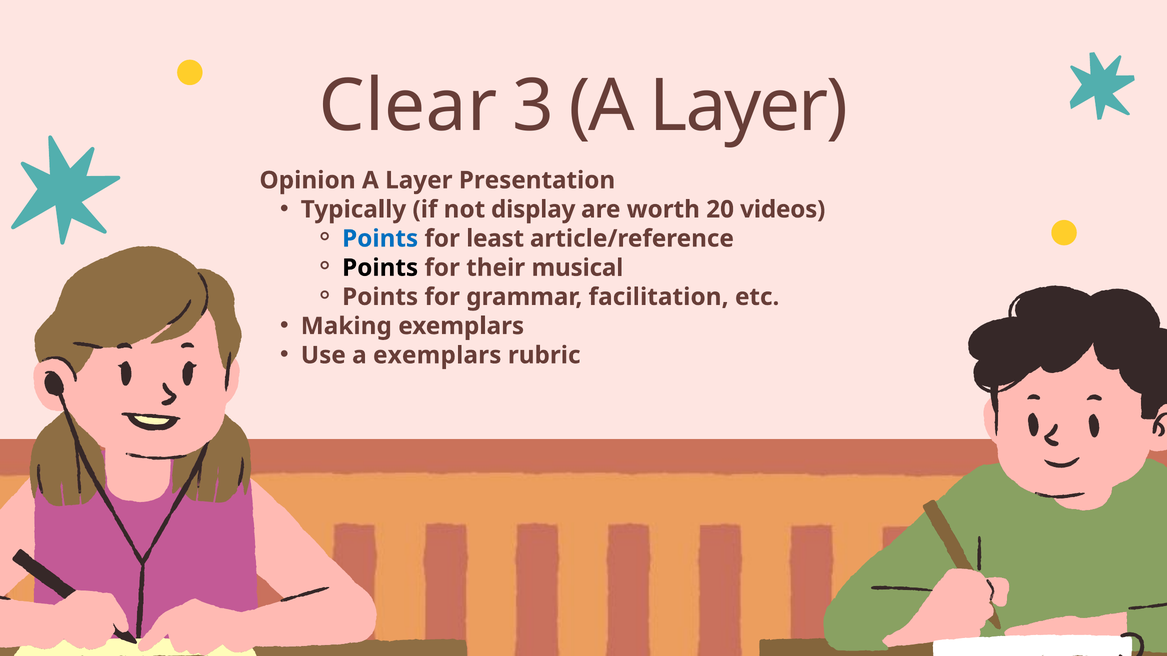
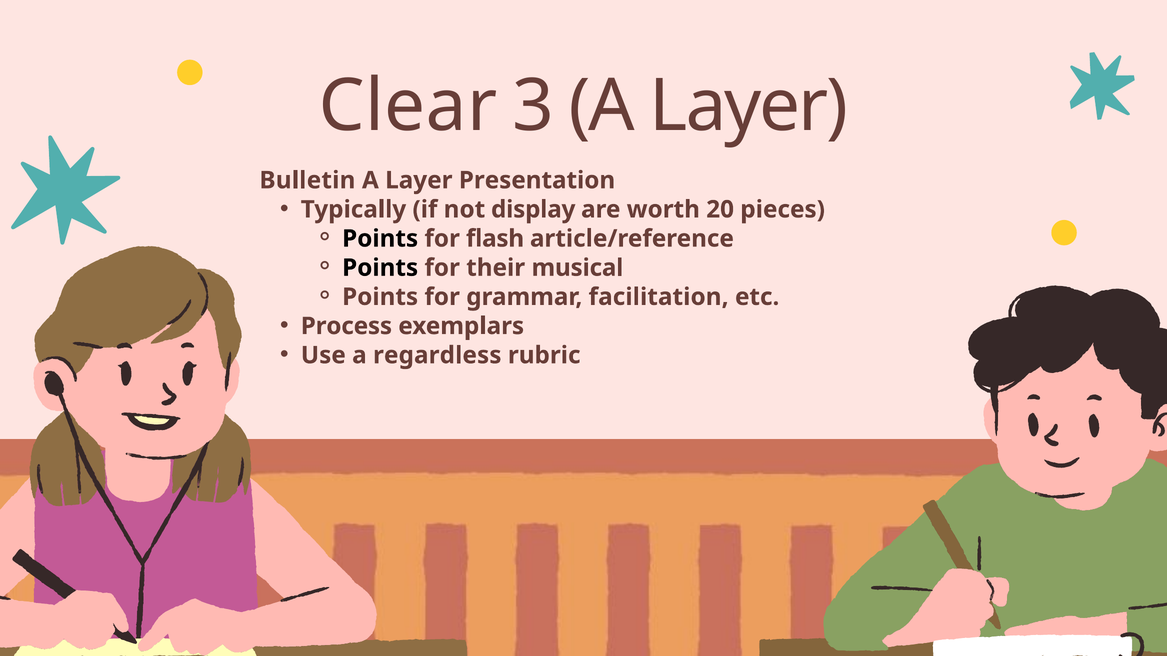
Opinion: Opinion -> Bulletin
videos: videos -> pieces
Points at (380, 239) colour: blue -> black
least: least -> flash
Making: Making -> Process
a exemplars: exemplars -> regardless
